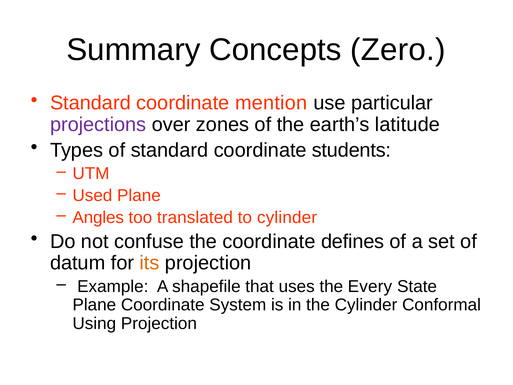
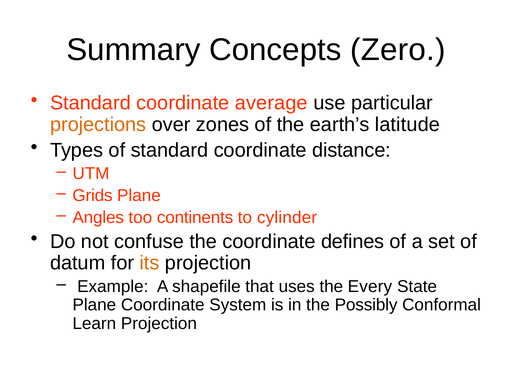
mention: mention -> average
projections colour: purple -> orange
students: students -> distance
Used: Used -> Grids
translated: translated -> continents
the Cylinder: Cylinder -> Possibly
Using: Using -> Learn
